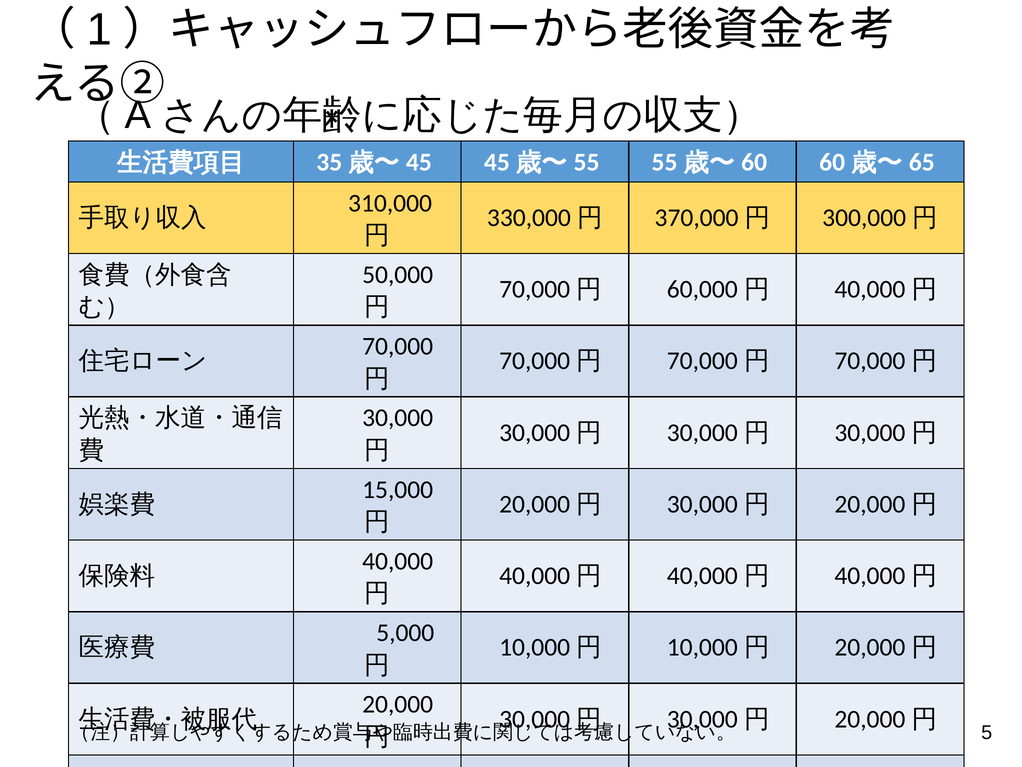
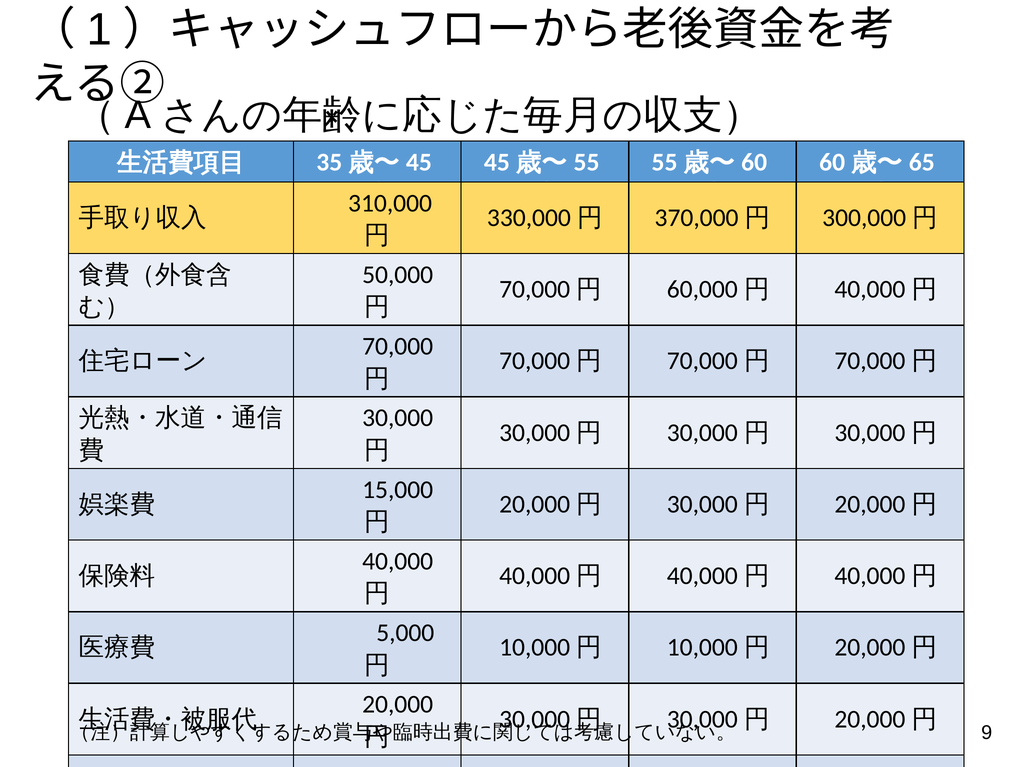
5: 5 -> 9
